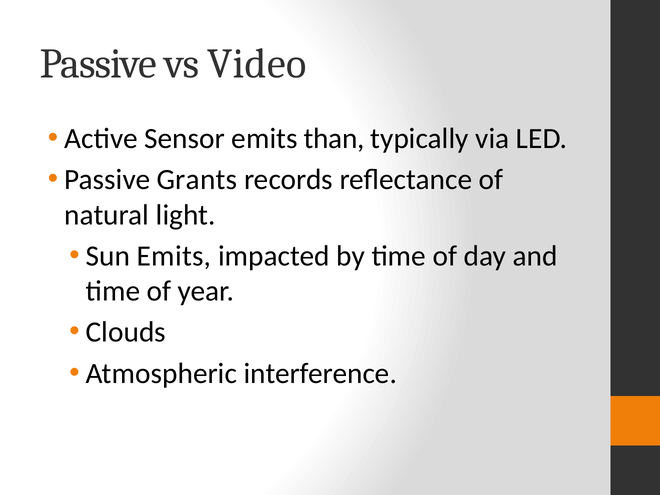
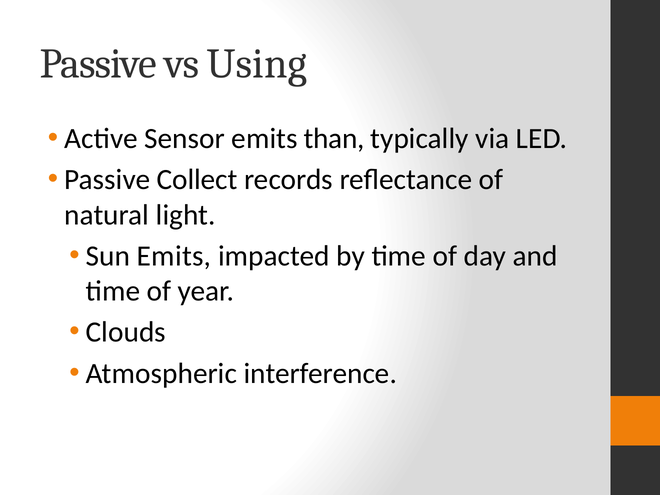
Video: Video -> Using
Grants: Grants -> Collect
